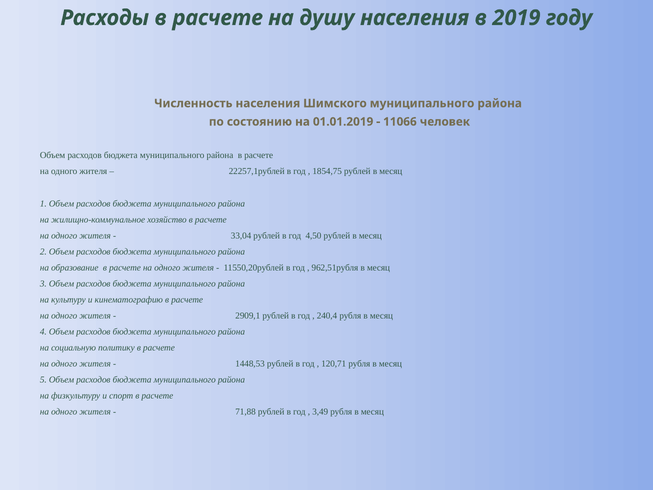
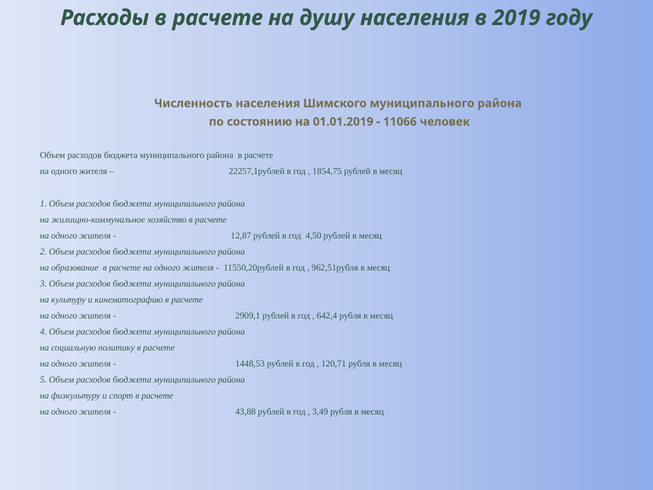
33,04: 33,04 -> 12,87
240,4: 240,4 -> 642,4
71,88: 71,88 -> 43,88
